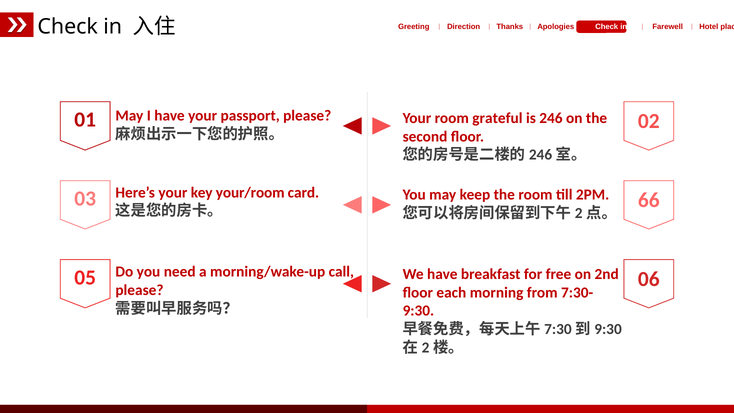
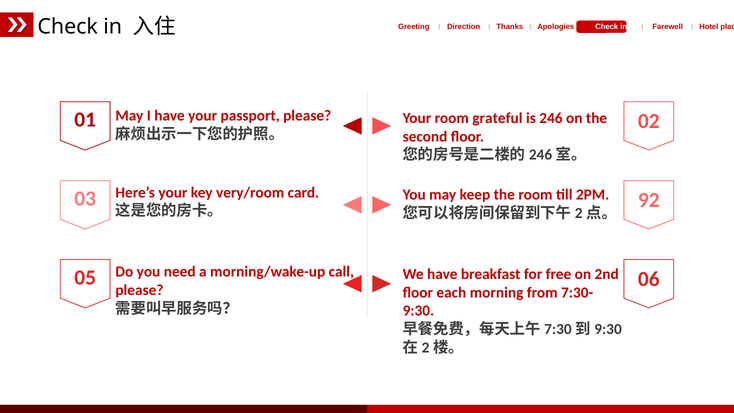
your/room: your/room -> very/room
66: 66 -> 92
